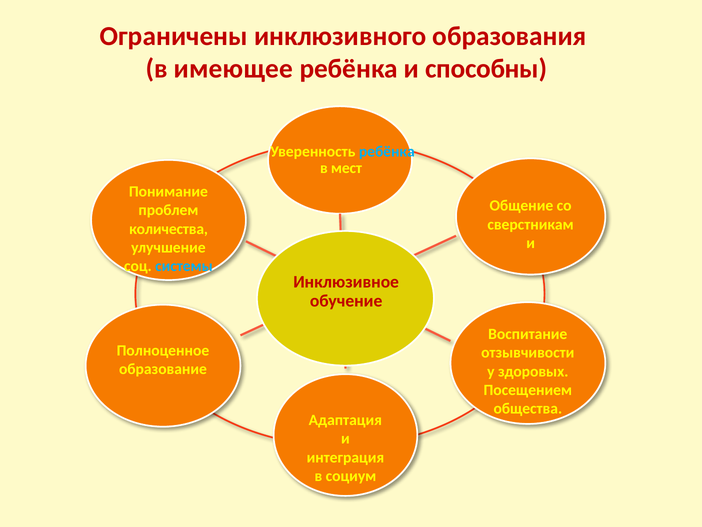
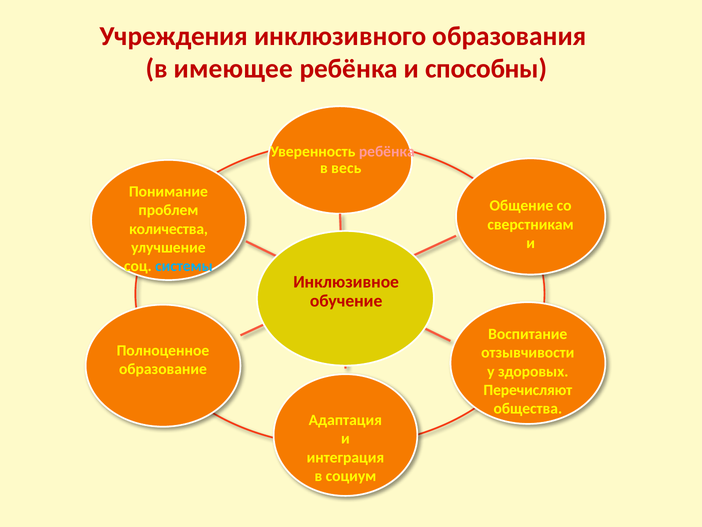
Ограничены: Ограничены -> Учреждения
ребёнка at (387, 151) colour: light blue -> pink
мест: мест -> весь
Посещением: Посещением -> Перечисляют
